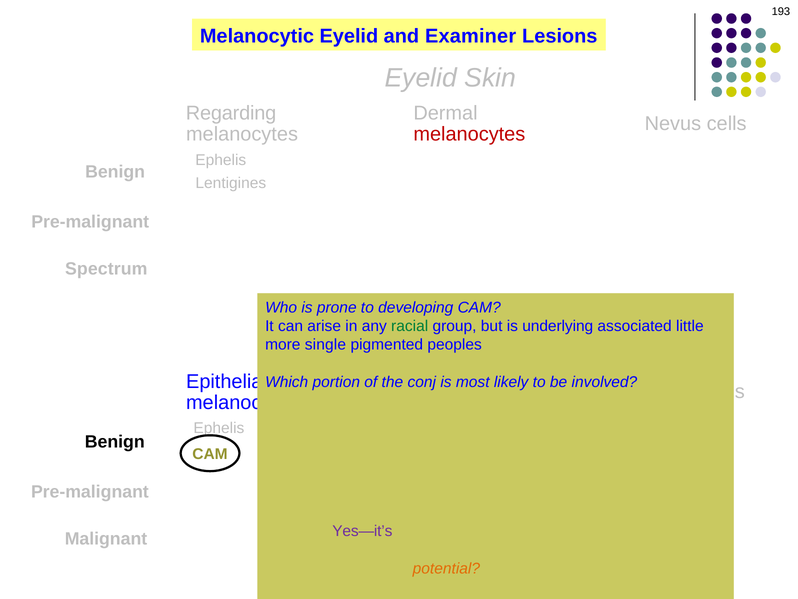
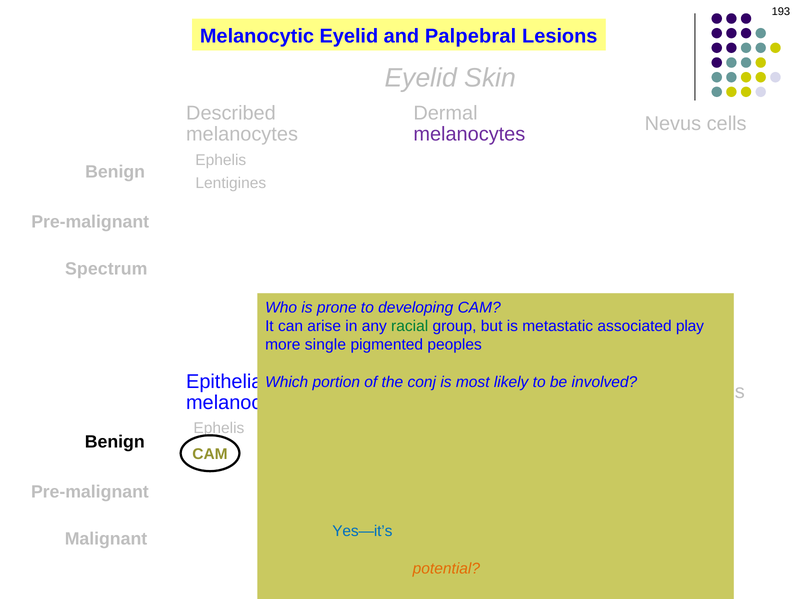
and Examiner: Examiner -> Palpebral
Regarding: Regarding -> Described
melanocytes at (469, 134) colour: red -> purple
underlying: underlying -> metastatic
little: little -> play
Yes—it’s colour: purple -> blue
